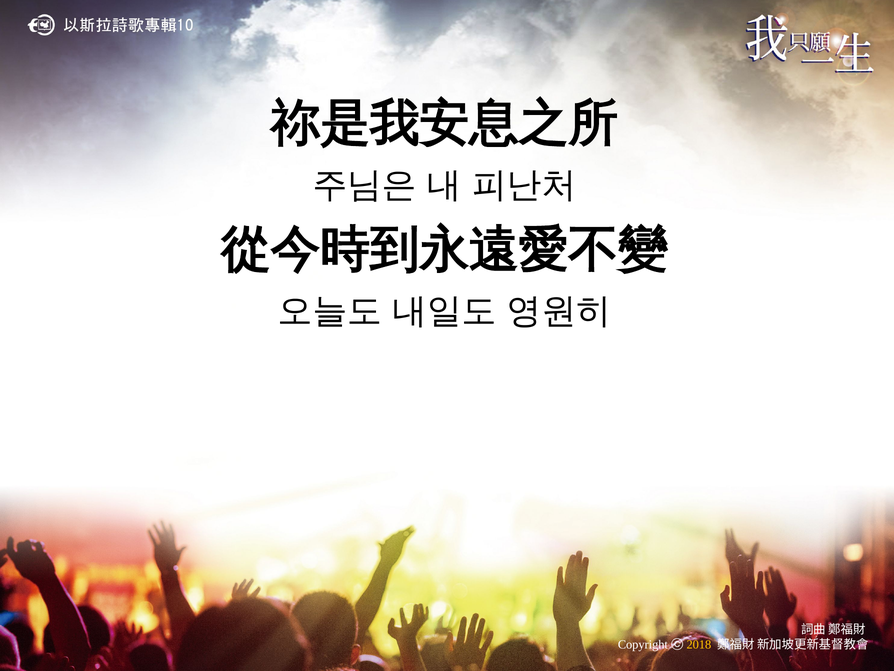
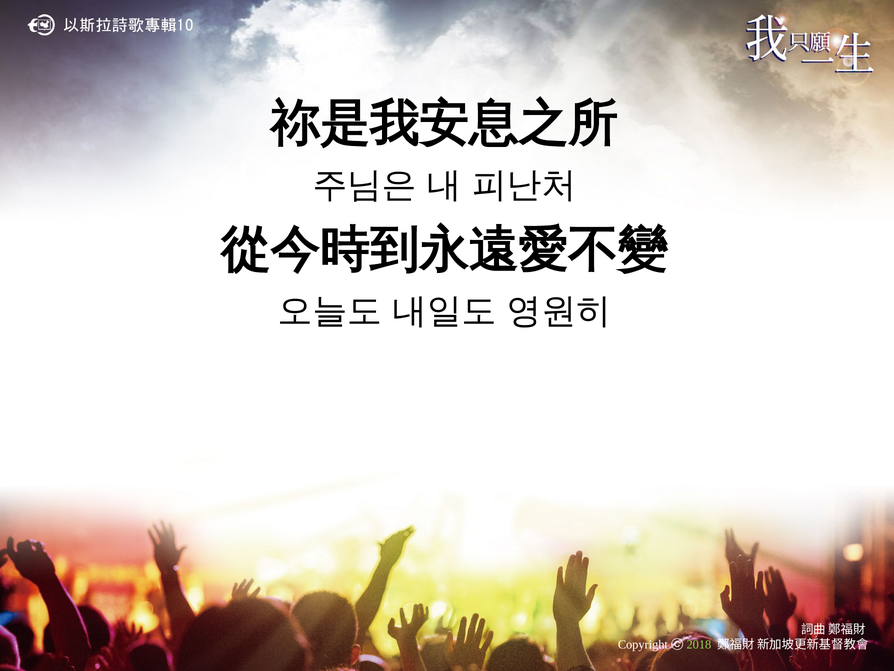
2018 colour: yellow -> light green
